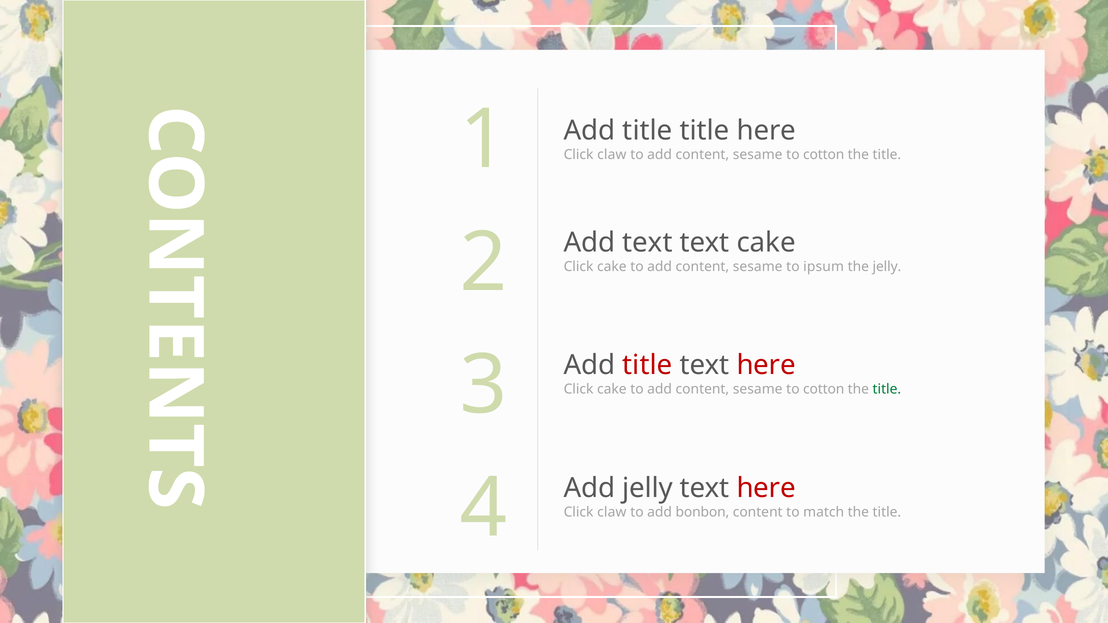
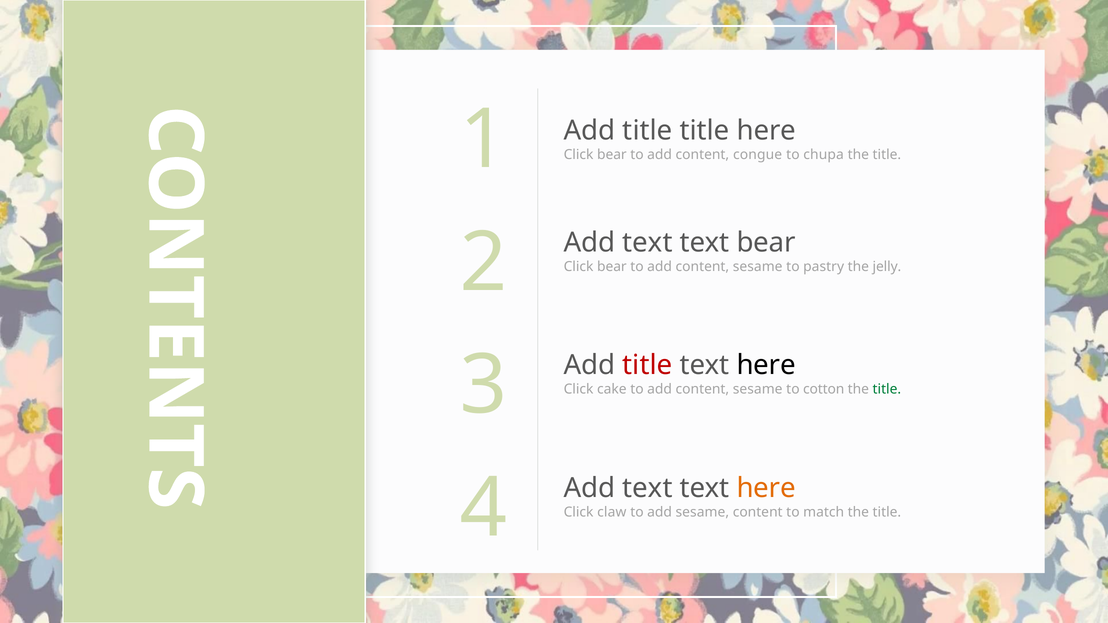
claw at (612, 155): claw -> bear
sesame at (758, 155): sesame -> congue
cotton at (824, 155): cotton -> chupa
text cake: cake -> bear
cake at (612, 267): cake -> bear
ipsum: ipsum -> pastry
here at (766, 365) colour: red -> black
jelly at (648, 488): jelly -> text
here at (766, 488) colour: red -> orange
add bonbon: bonbon -> sesame
